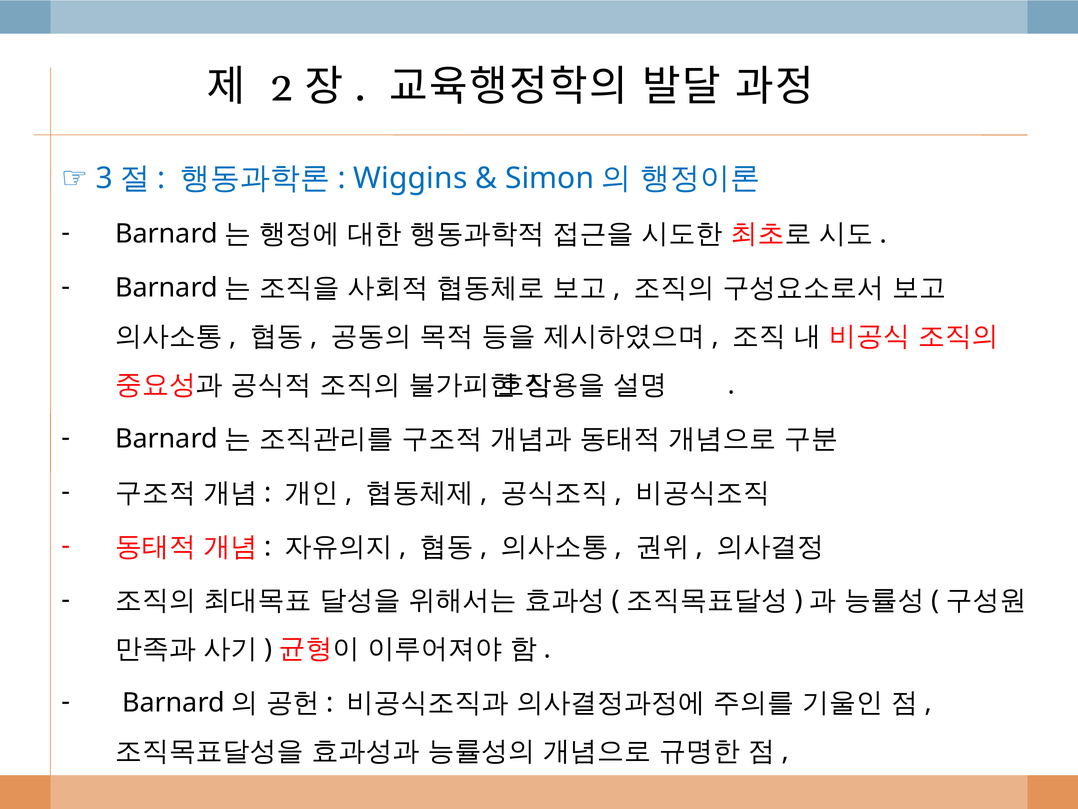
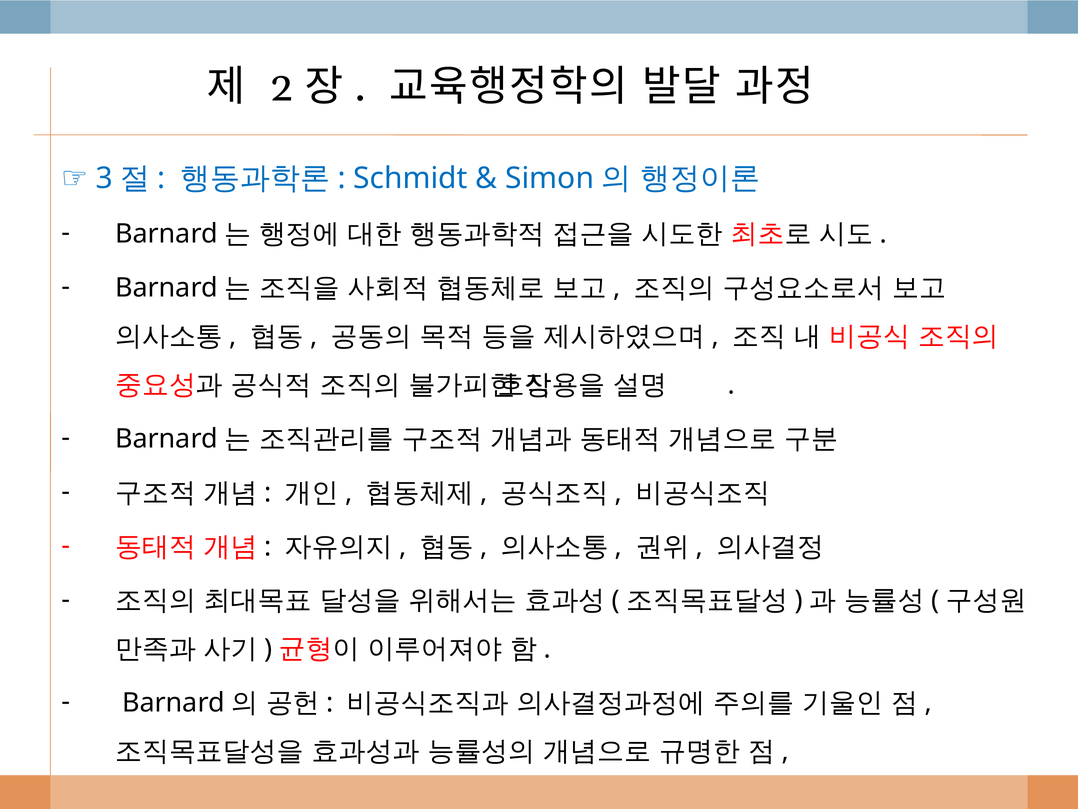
Wiggins: Wiggins -> Schmidt
